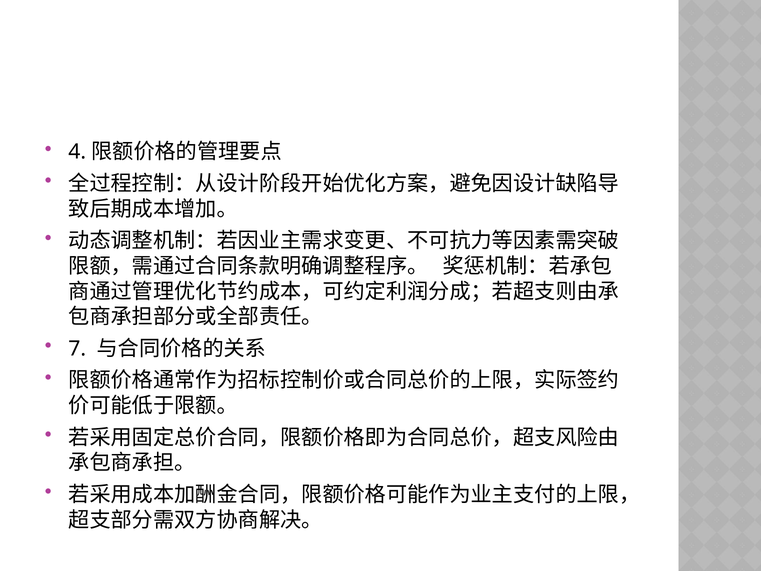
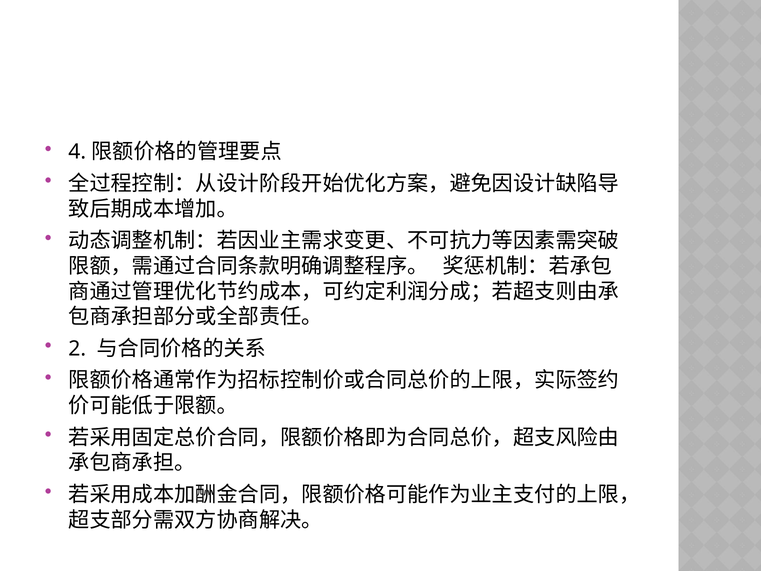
7: 7 -> 2
